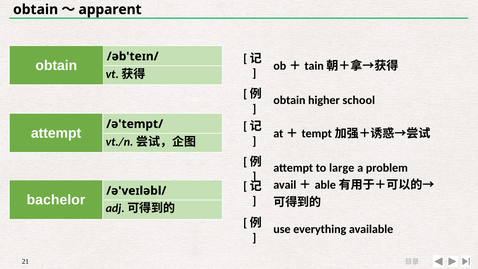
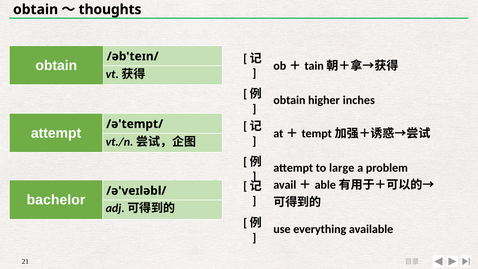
apparent: apparent -> thoughts
school: school -> inches
